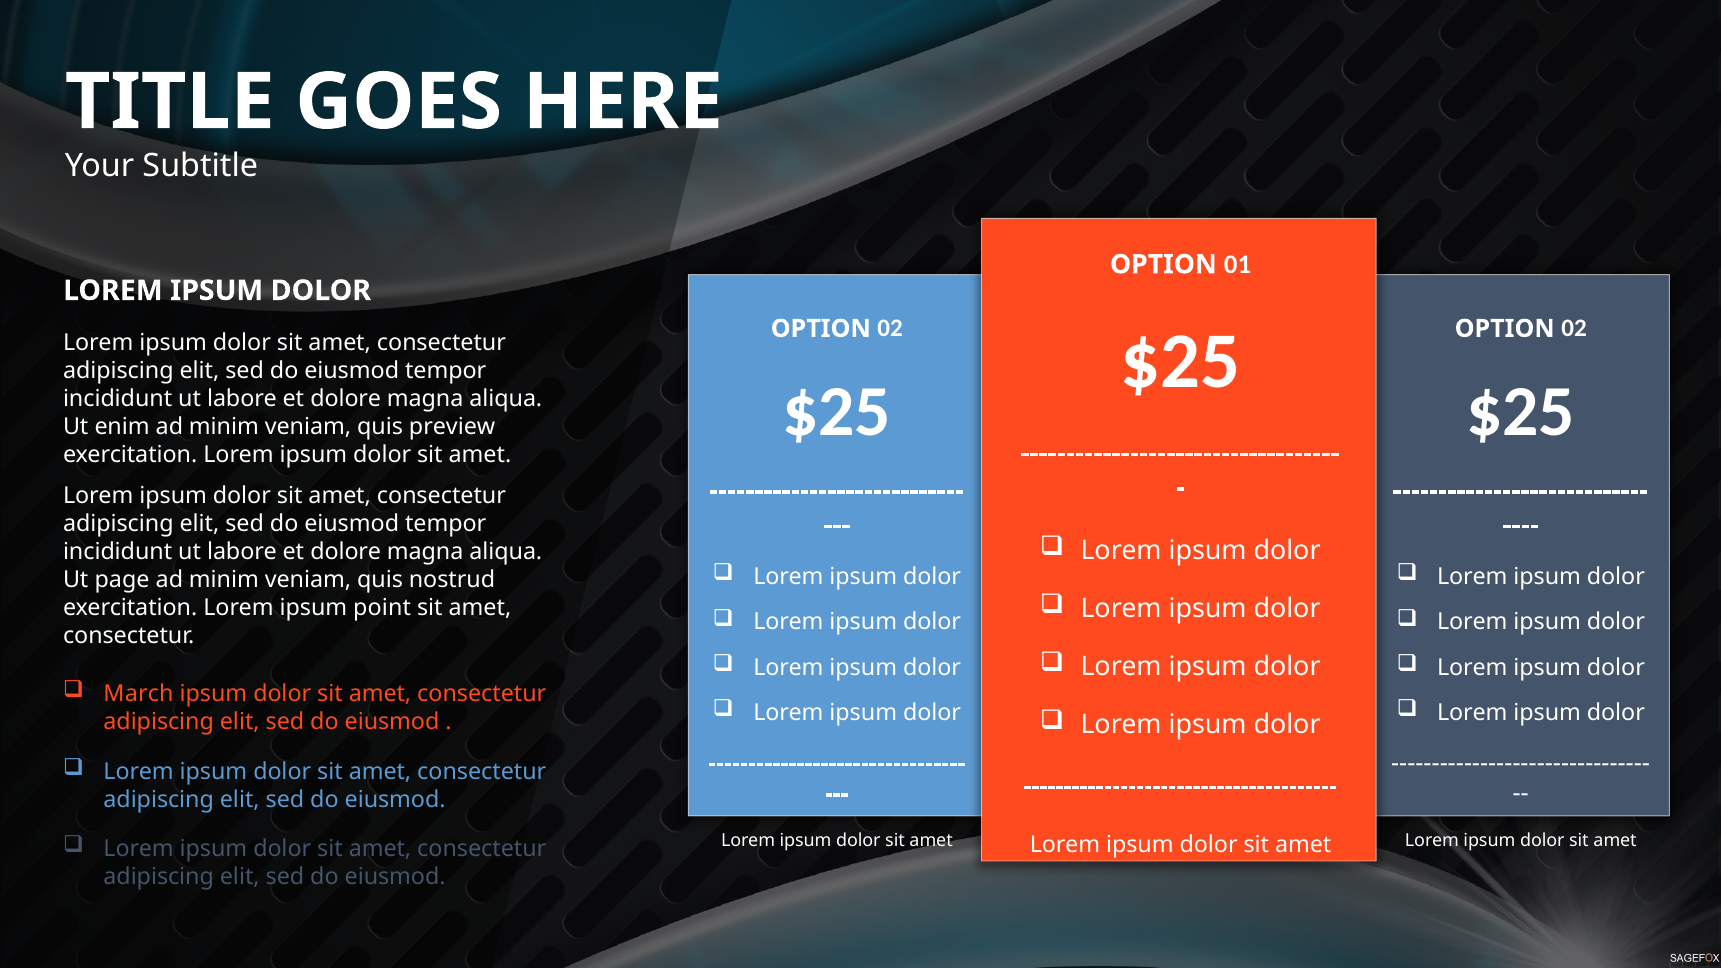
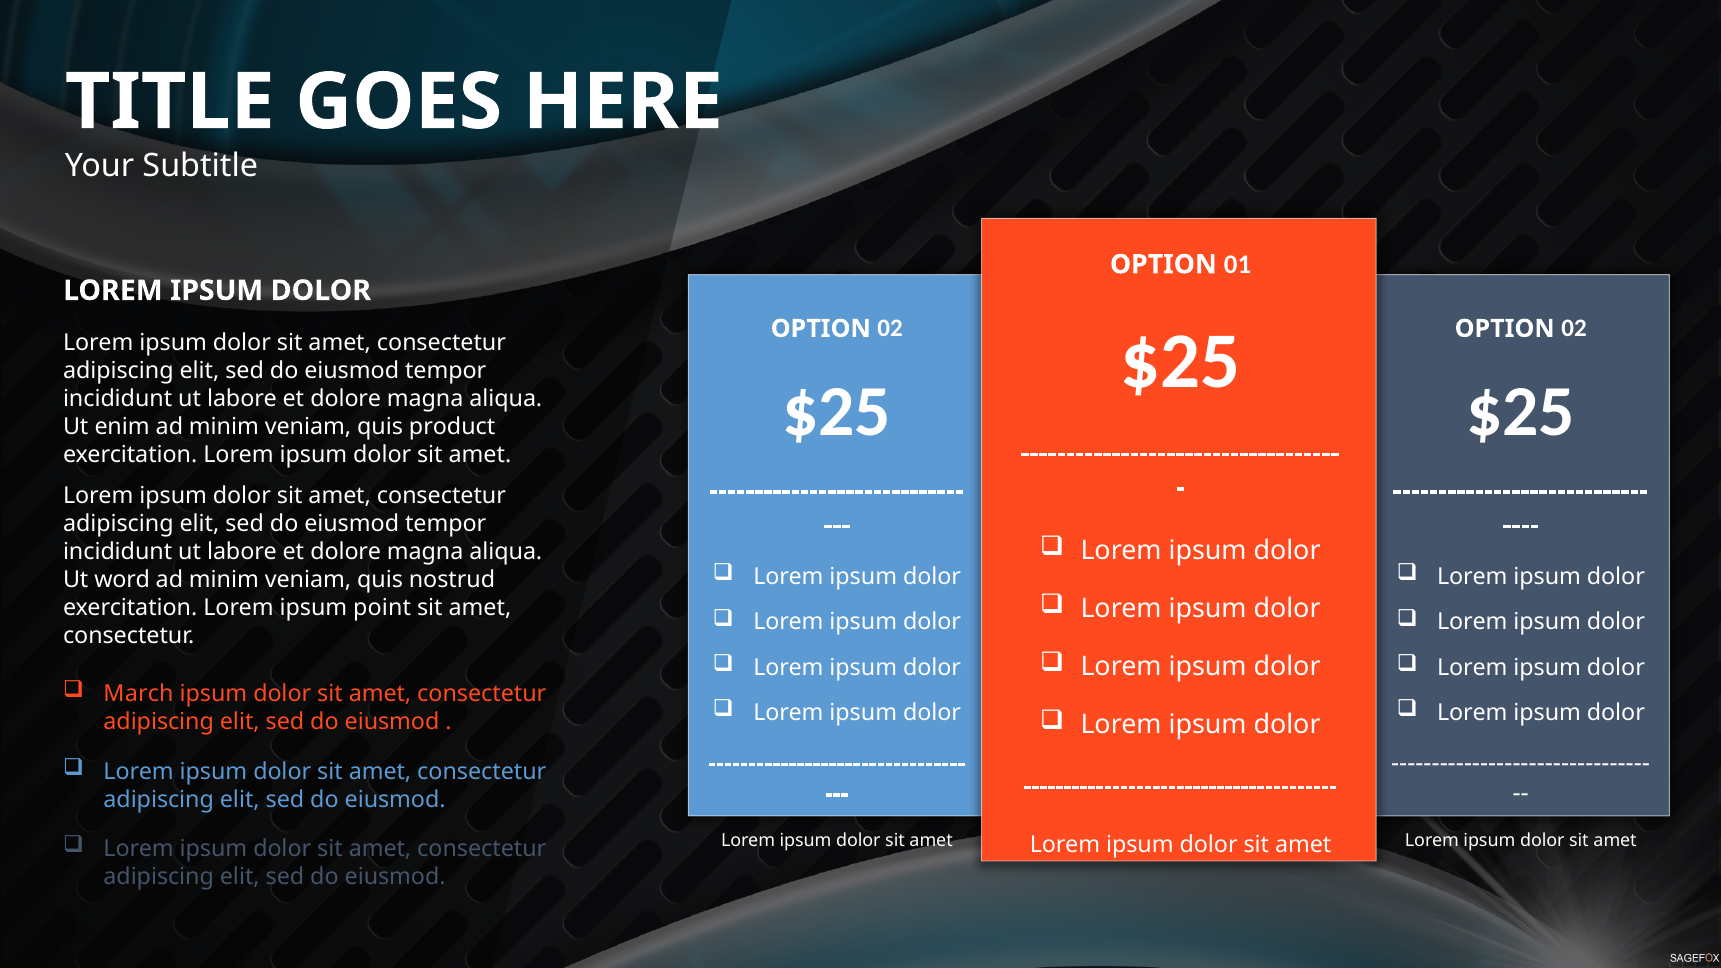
preview: preview -> product
page: page -> word
